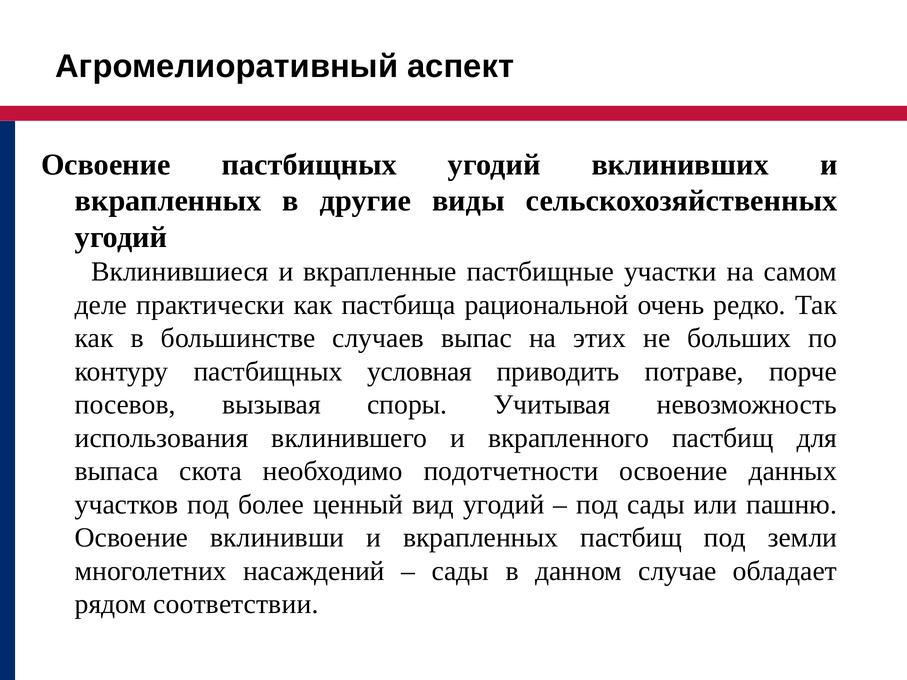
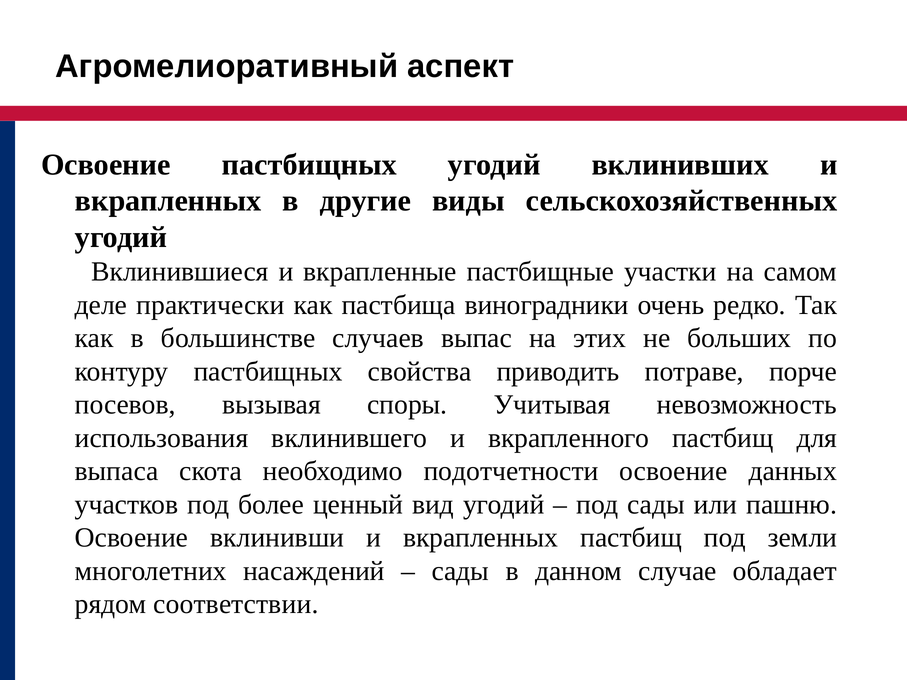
рациональной: рациональной -> виноградники
условная: условная -> свойства
